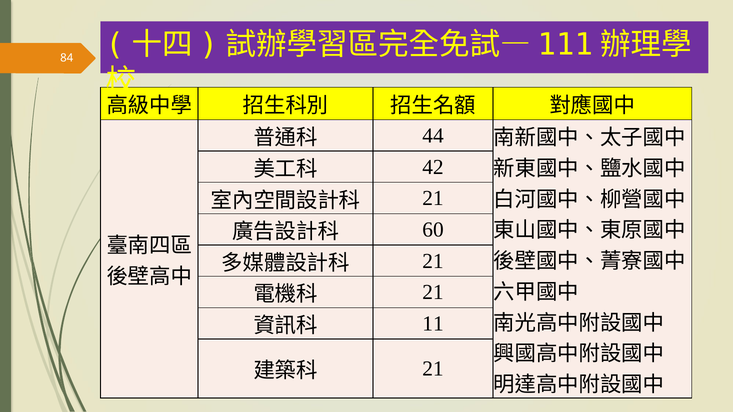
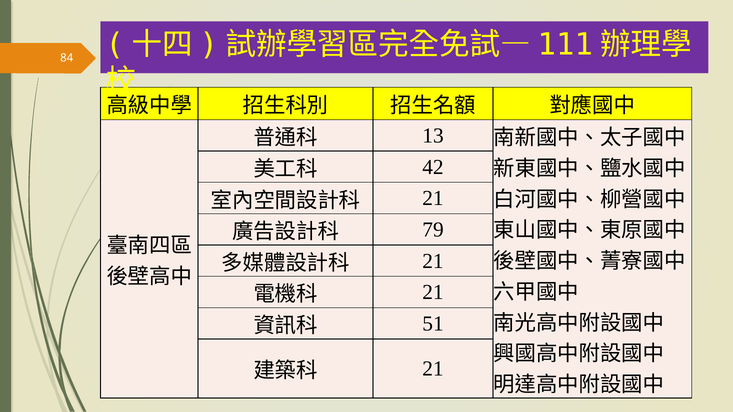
44: 44 -> 13
60: 60 -> 79
11: 11 -> 51
